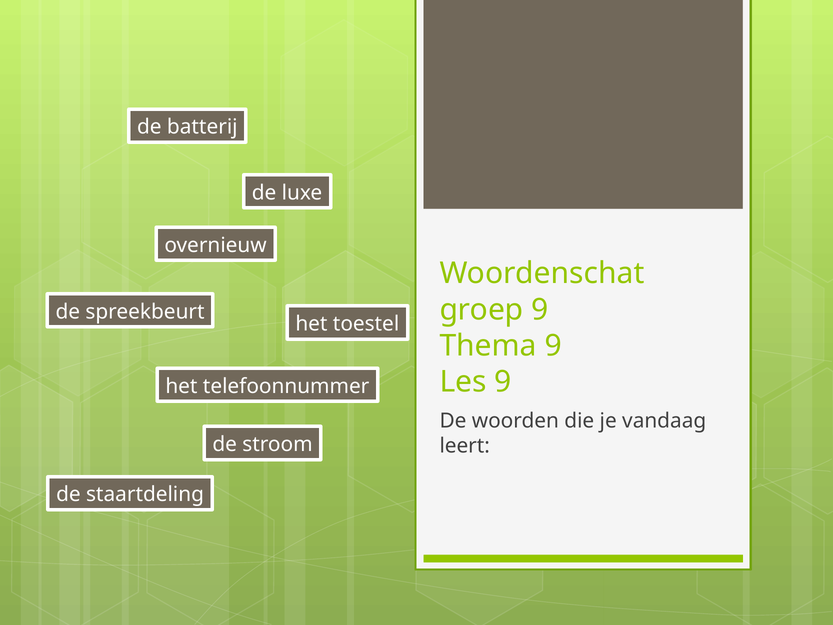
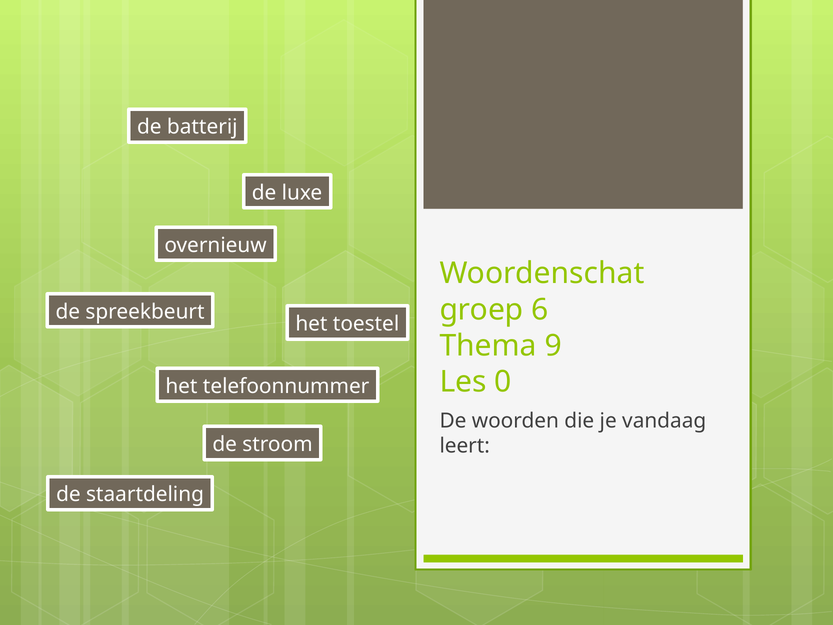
groep 9: 9 -> 6
Les 9: 9 -> 0
